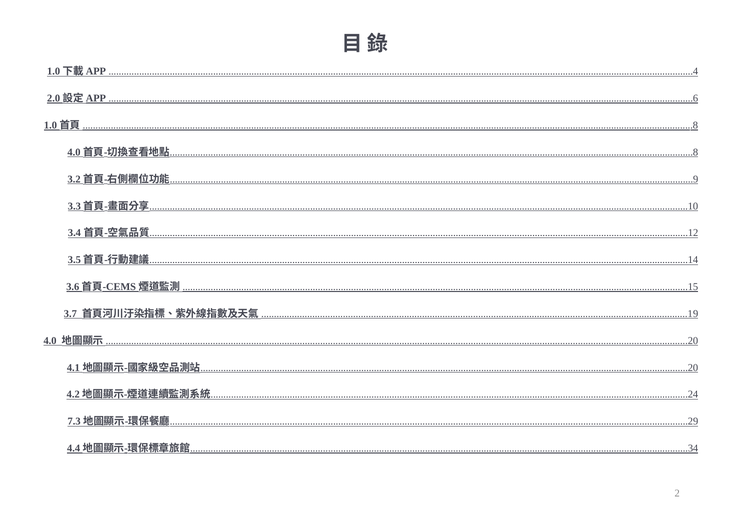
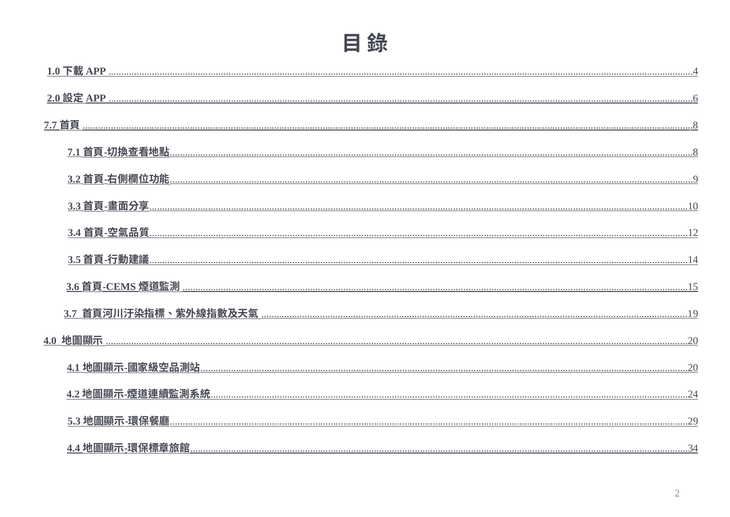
1.0 at (50, 125): 1.0 -> 7.7
4.0 at (74, 152): 4.0 -> 7.1
7.3: 7.3 -> 5.3
